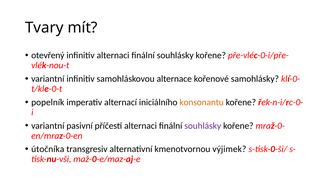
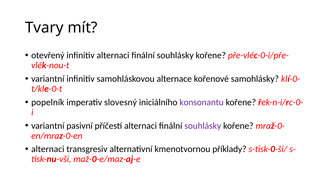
alternací: alternací -> slovesný
konsonantu colour: orange -> purple
útočníka at (48, 149): útočníka -> alternaci
výjimek: výjimek -> příklady
